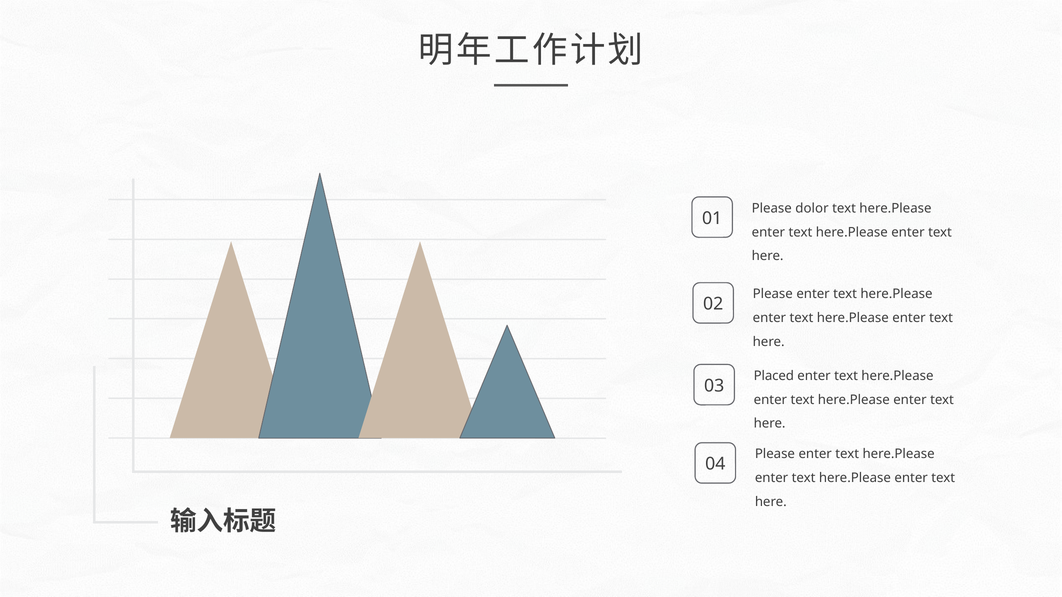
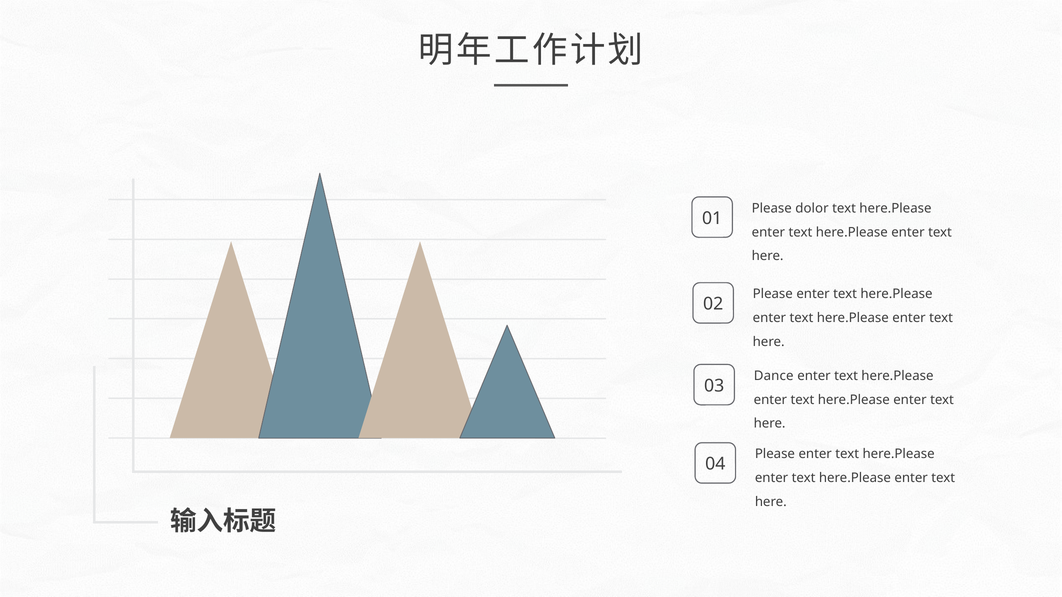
Placed: Placed -> Dance
